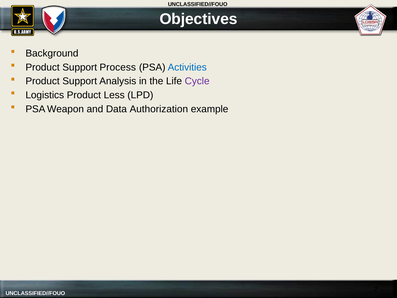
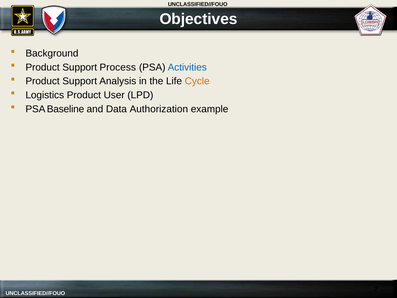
Cycle colour: purple -> orange
Less: Less -> User
Weapon: Weapon -> Baseline
